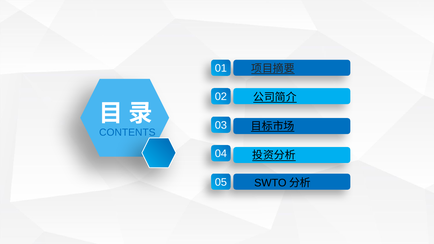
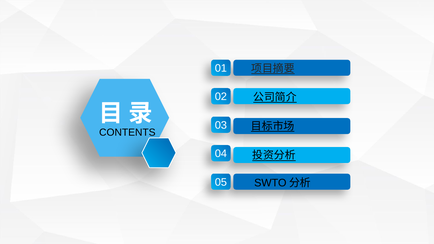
CONTENTS colour: blue -> black
